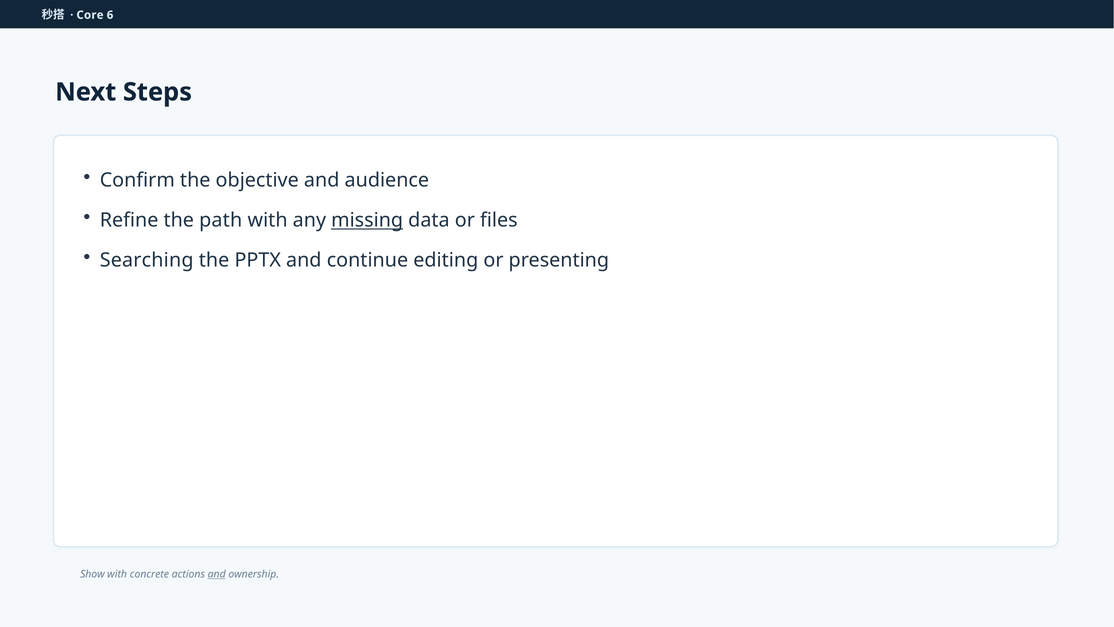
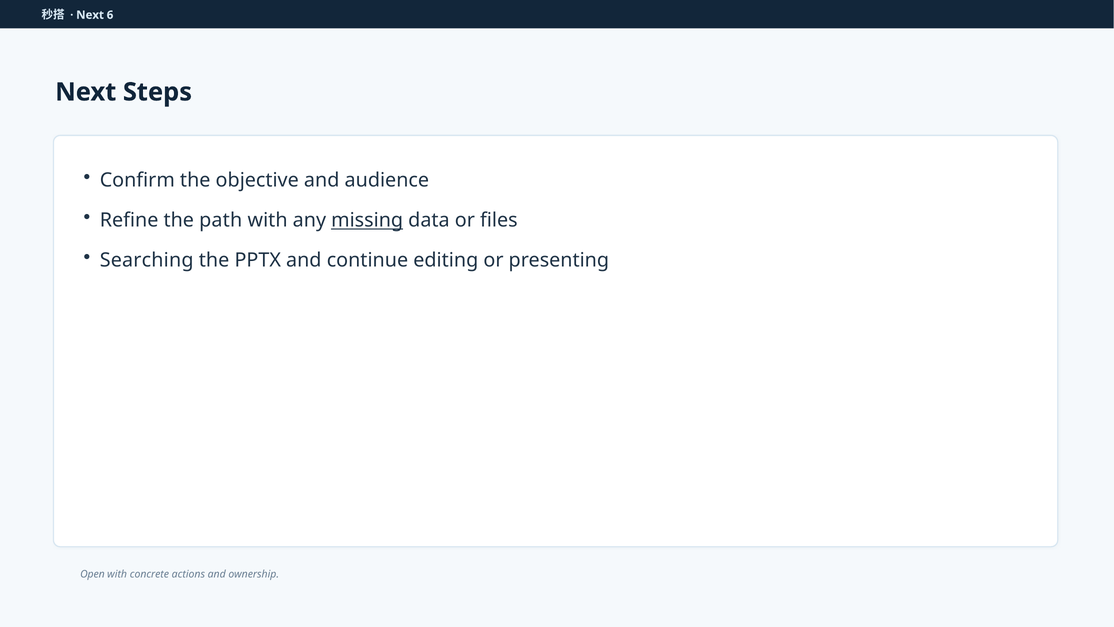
Core at (90, 15): Core -> Next
Show: Show -> Open
and at (217, 574) underline: present -> none
